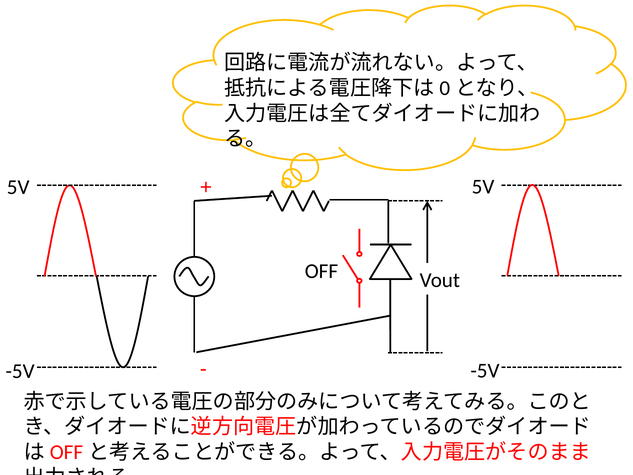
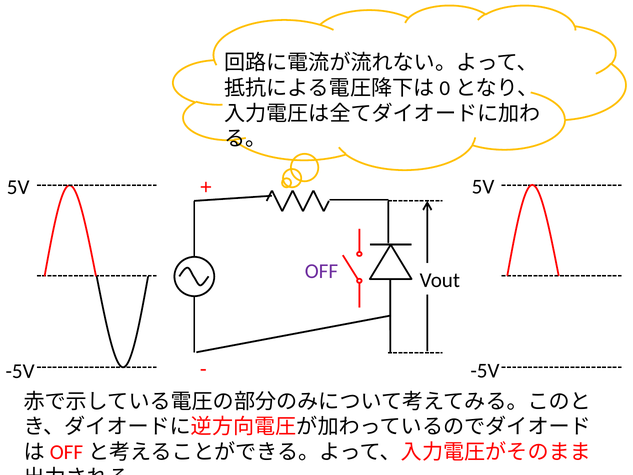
OFF colour: black -> purple
